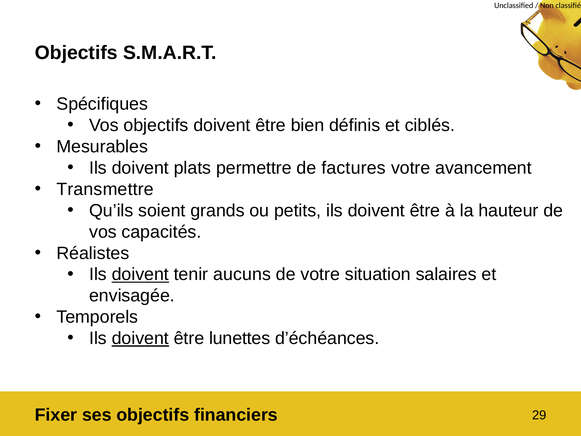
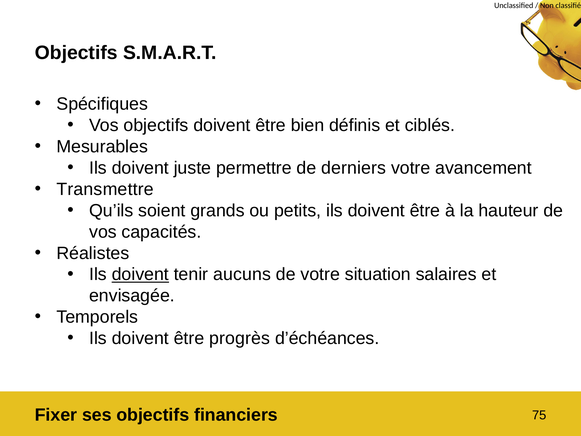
plats: plats -> juste
factures: factures -> derniers
doivent at (140, 338) underline: present -> none
lunettes: lunettes -> progrès
29: 29 -> 75
